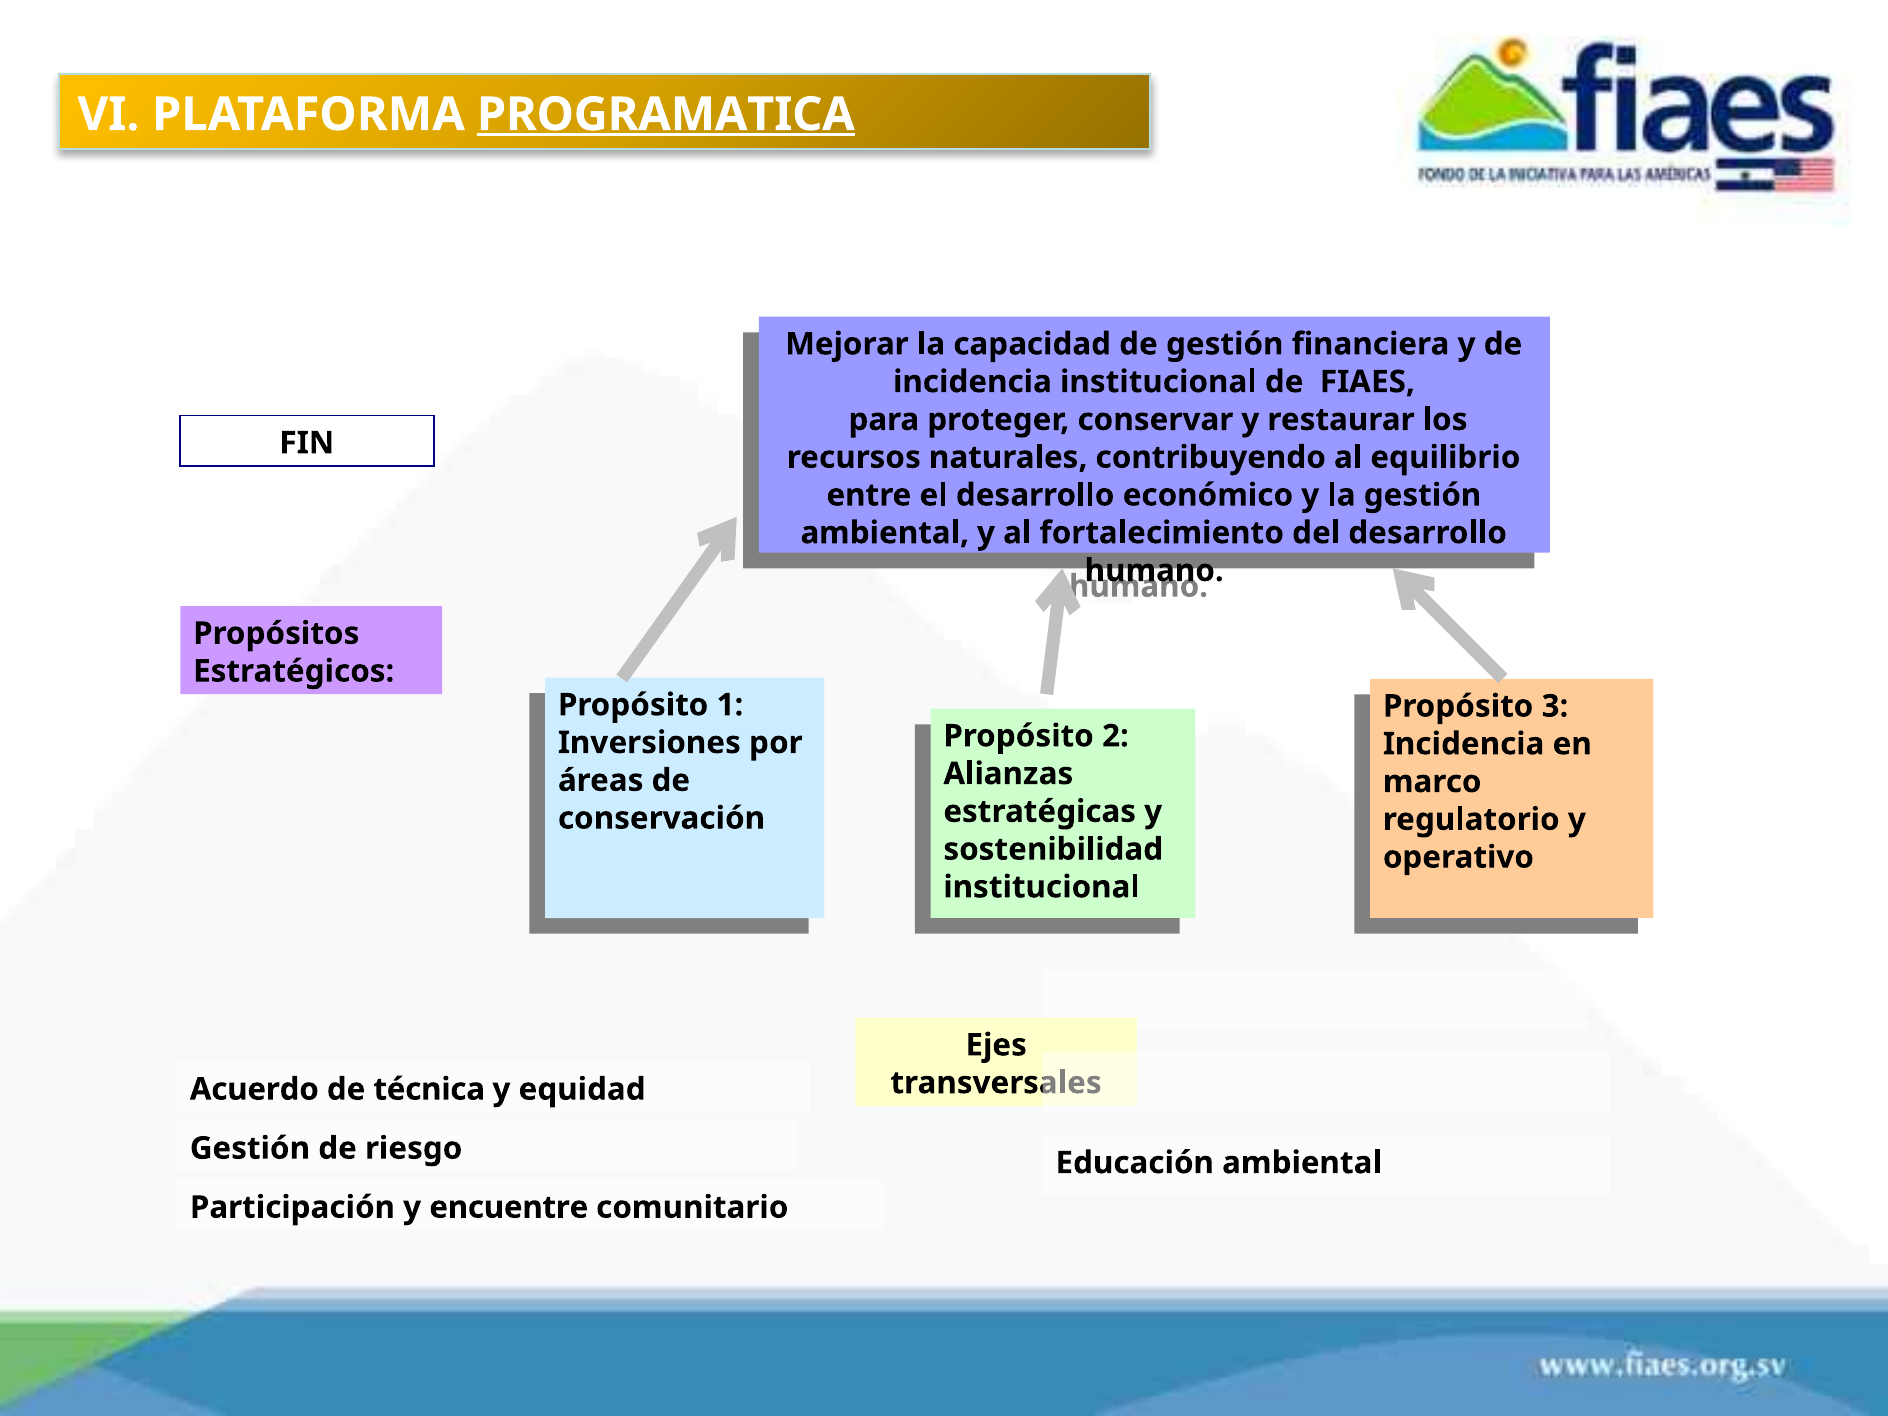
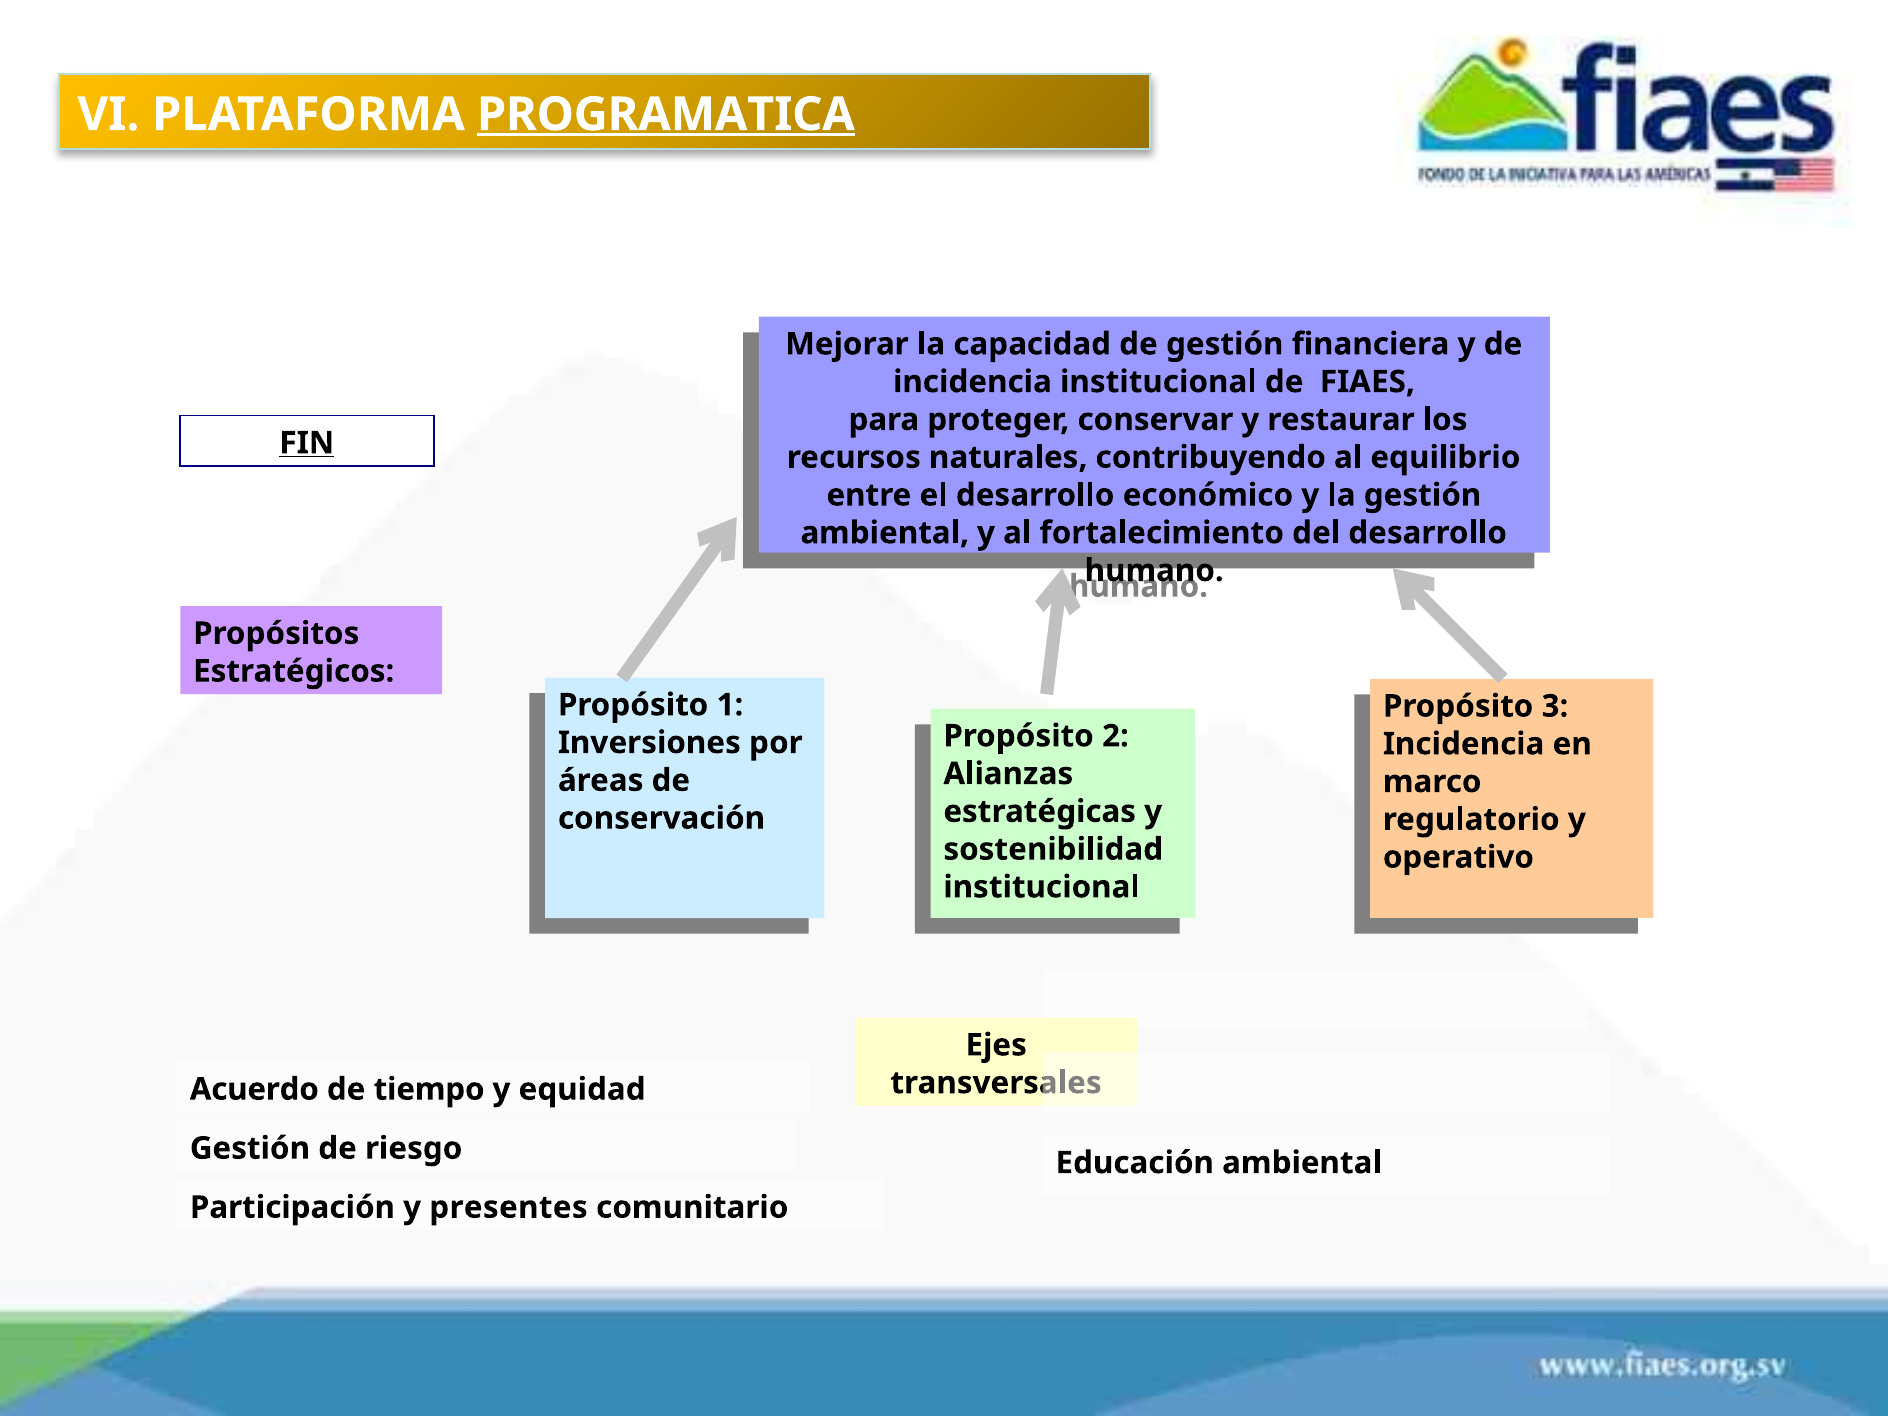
FIN underline: none -> present
técnica: técnica -> tiempo
encuentre: encuentre -> presentes
